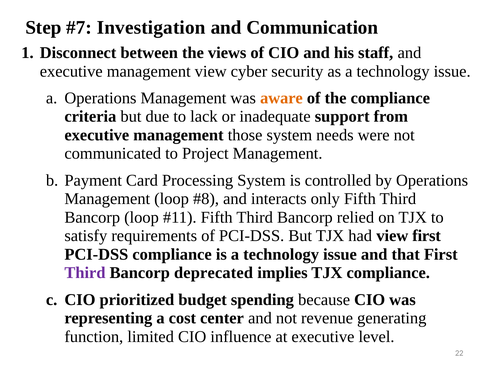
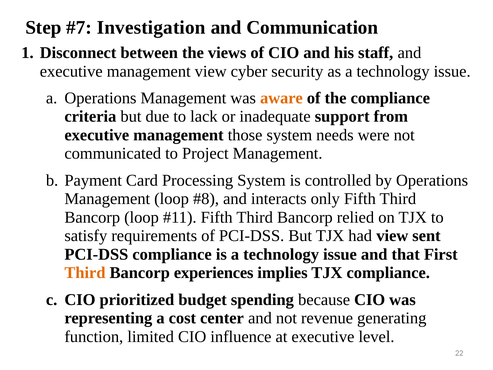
view first: first -> sent
Third at (85, 273) colour: purple -> orange
deprecated: deprecated -> experiences
